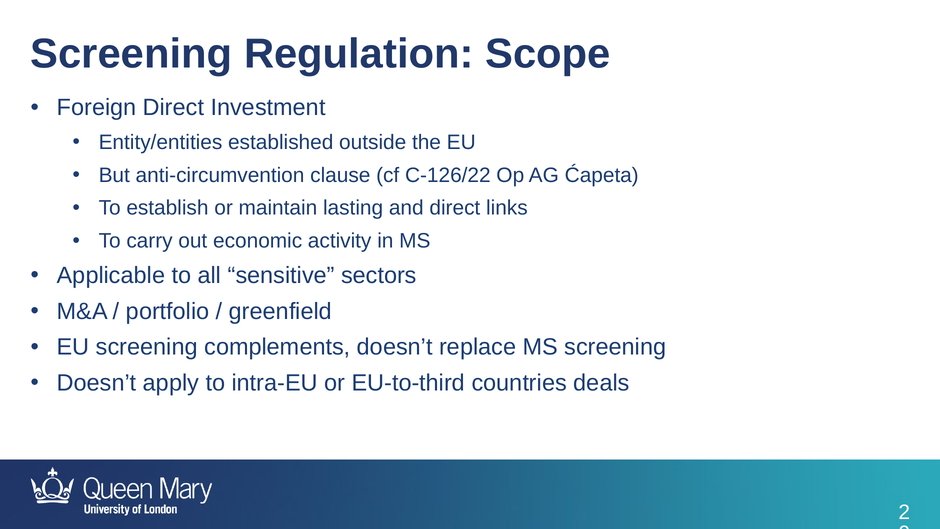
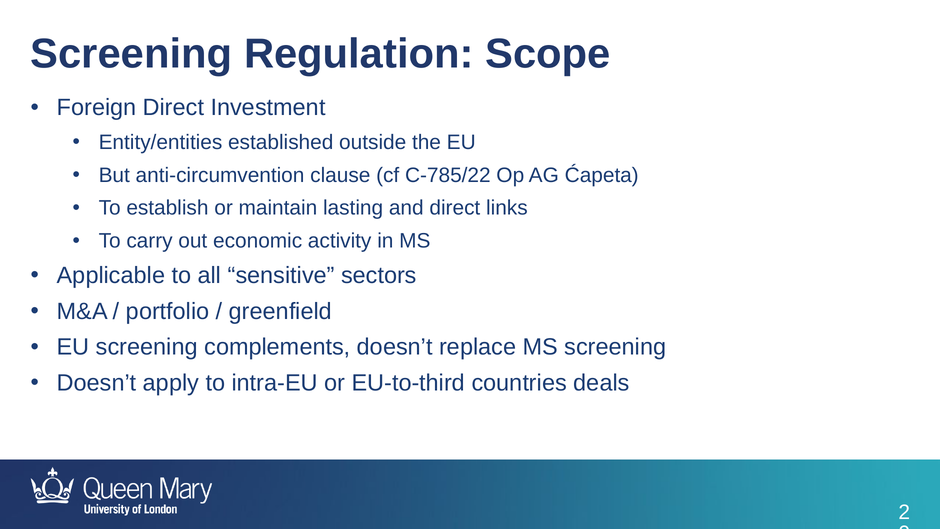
C-126/22: C-126/22 -> C-785/22
